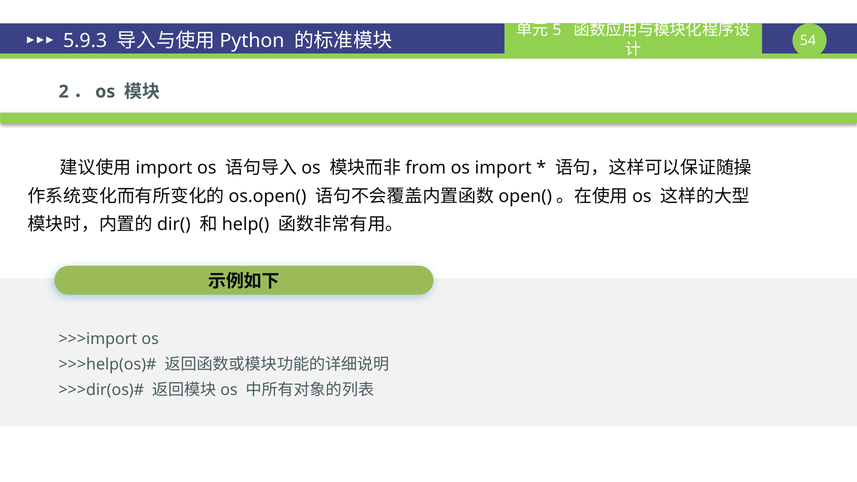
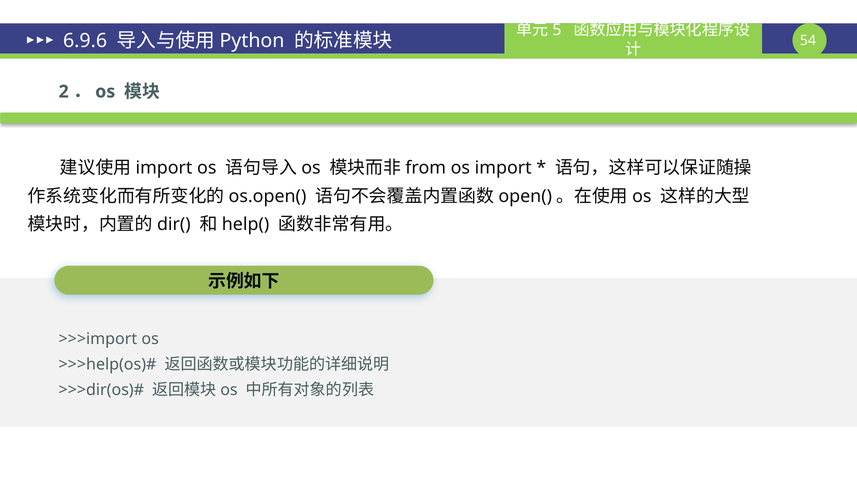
5.9.3: 5.9.3 -> 6.9.6
